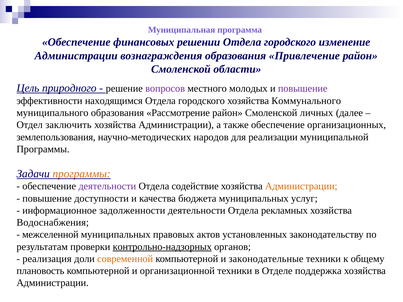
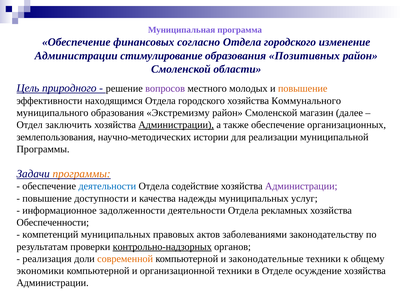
решении: решении -> согласно
вознаграждения: вознаграждения -> стимулирование
Привлечение: Привлечение -> Позитивных
повышение at (303, 89) colour: purple -> orange
Рассмотрение: Рассмотрение -> Экстремизму
личных: личных -> магазин
Администрации at (176, 125) underline: none -> present
народов: народов -> истории
деятельности at (107, 186) colour: purple -> blue
Администрации at (301, 186) colour: orange -> purple
бюджета: бюджета -> надежды
Водоснабжения: Водоснабжения -> Обеспеченности
межселенной: межселенной -> компетенций
установленных: установленных -> заболеваниями
плановость: плановость -> экономики
поддержка: поддержка -> осуждение
